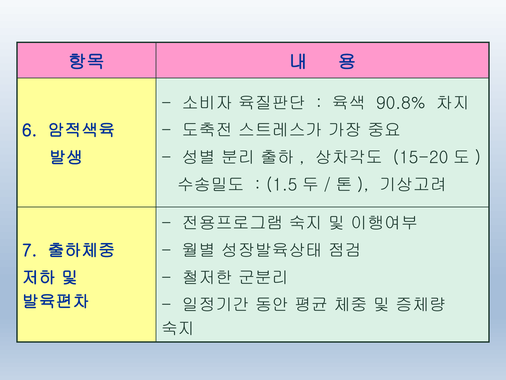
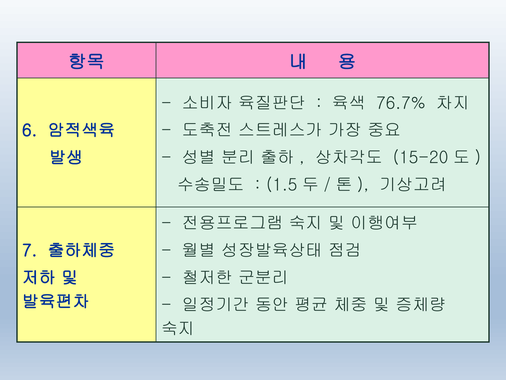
90.8%: 90.8% -> 76.7%
